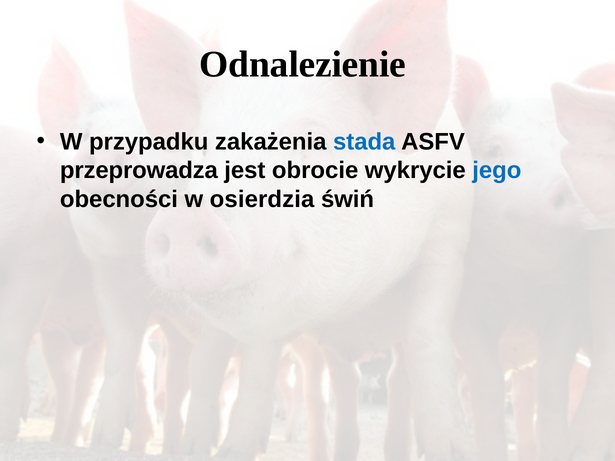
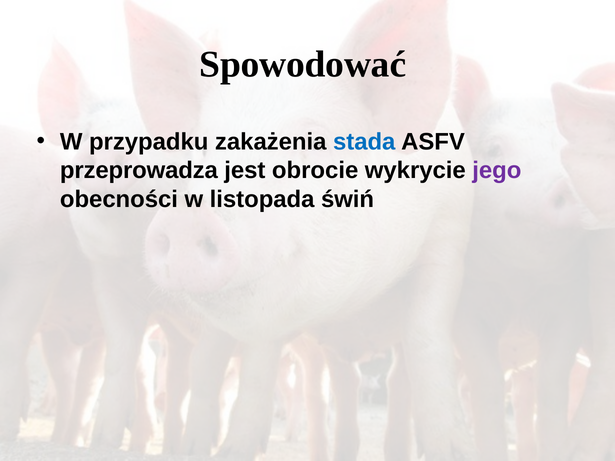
Odnalezienie: Odnalezienie -> Spowodować
jego colour: blue -> purple
osierdzia: osierdzia -> listopada
